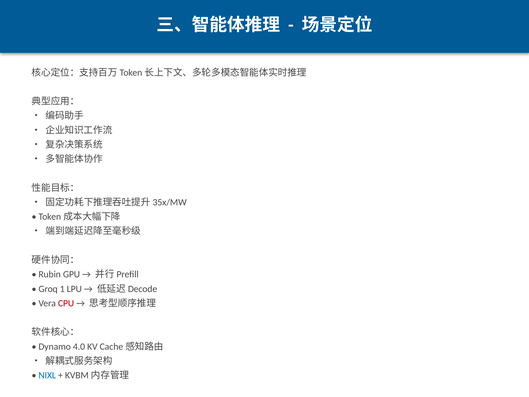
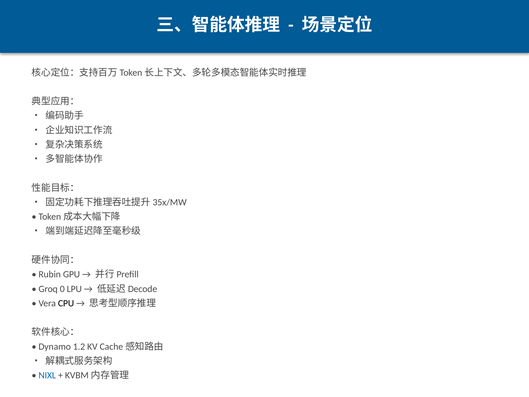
1: 1 -> 0
CPU colour: red -> black
4.0: 4.0 -> 1.2
